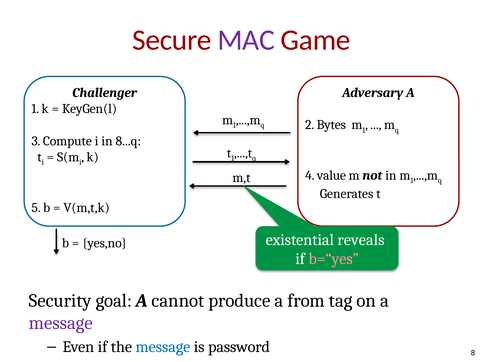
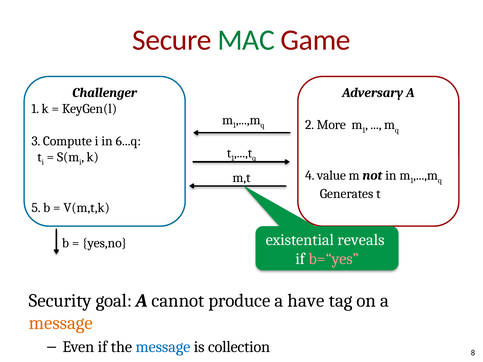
MAC colour: purple -> green
Bytes: Bytes -> More
8...q: 8...q -> 6...q
from: from -> have
message at (61, 323) colour: purple -> orange
password: password -> collection
